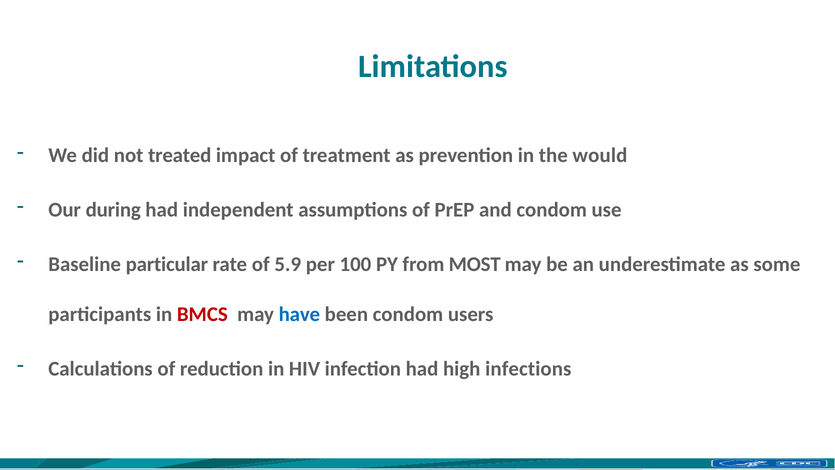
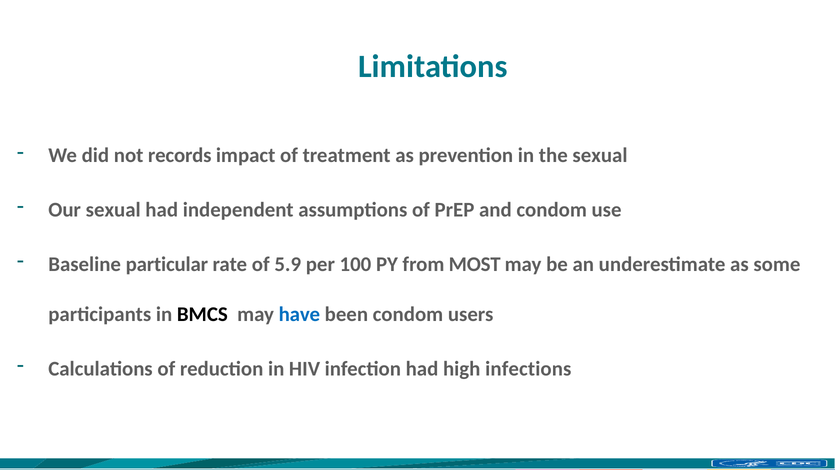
treated: treated -> records
the would: would -> sexual
Our during: during -> sexual
BMCS colour: red -> black
